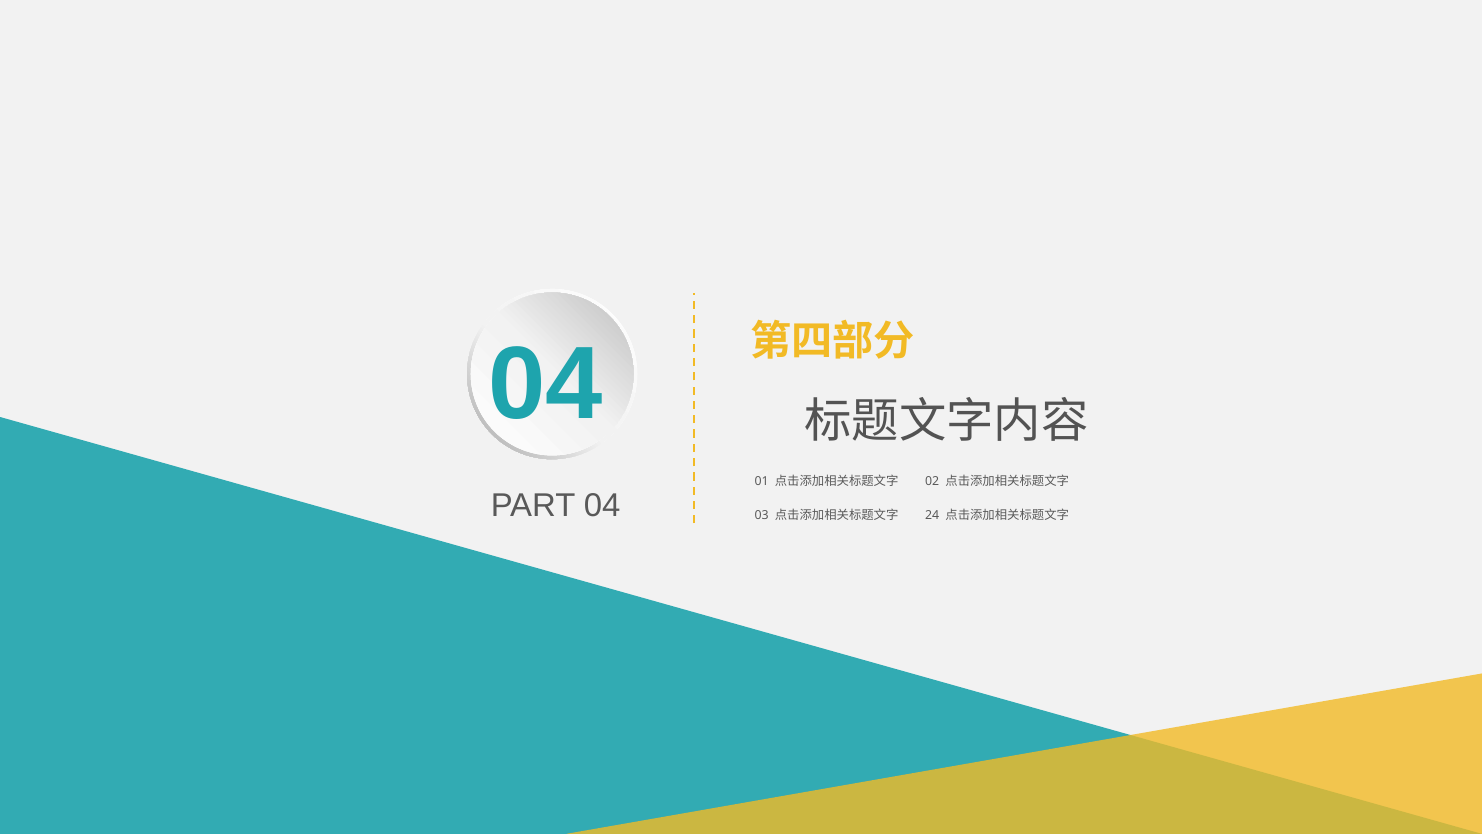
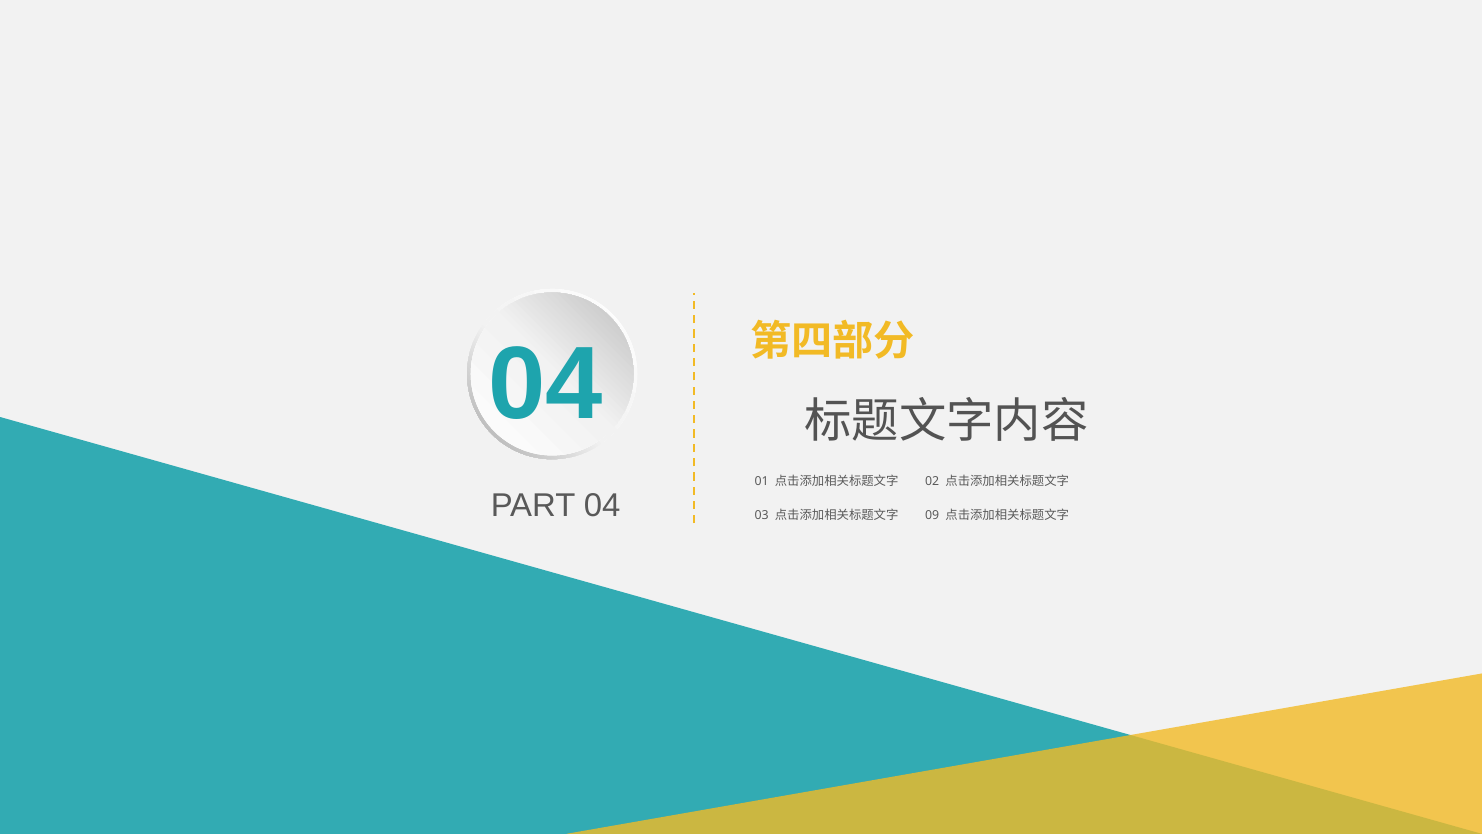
24: 24 -> 09
